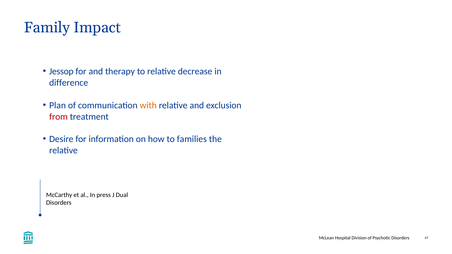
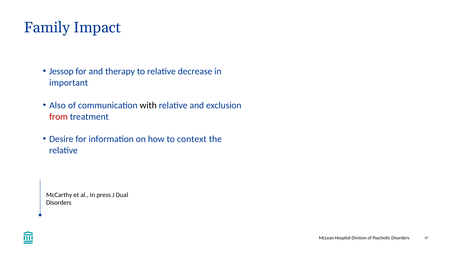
difference: difference -> important
Plan: Plan -> Also
with colour: orange -> black
families: families -> context
